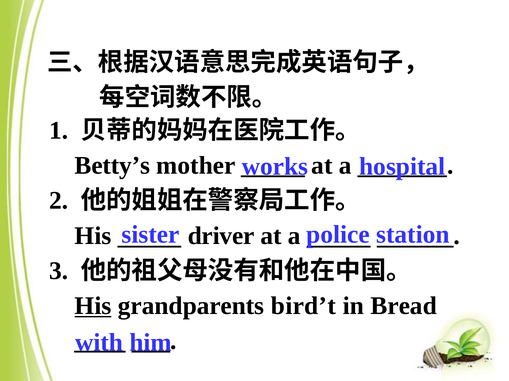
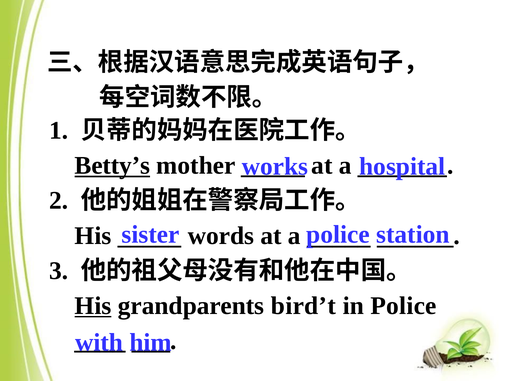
Betty’s underline: none -> present
driver: driver -> words
in Bread: Bread -> Police
